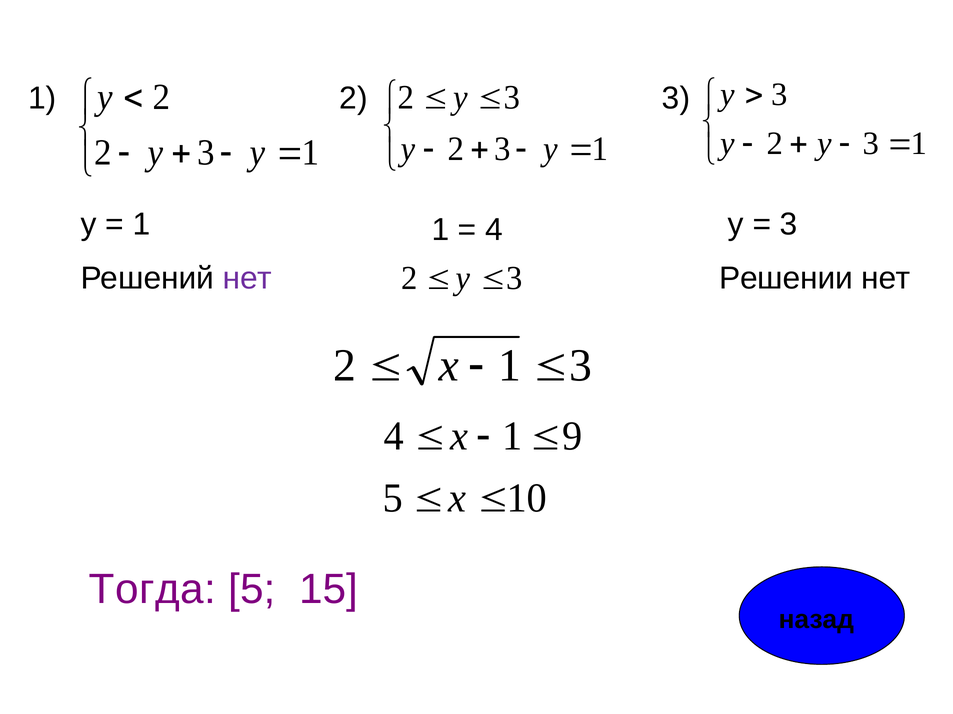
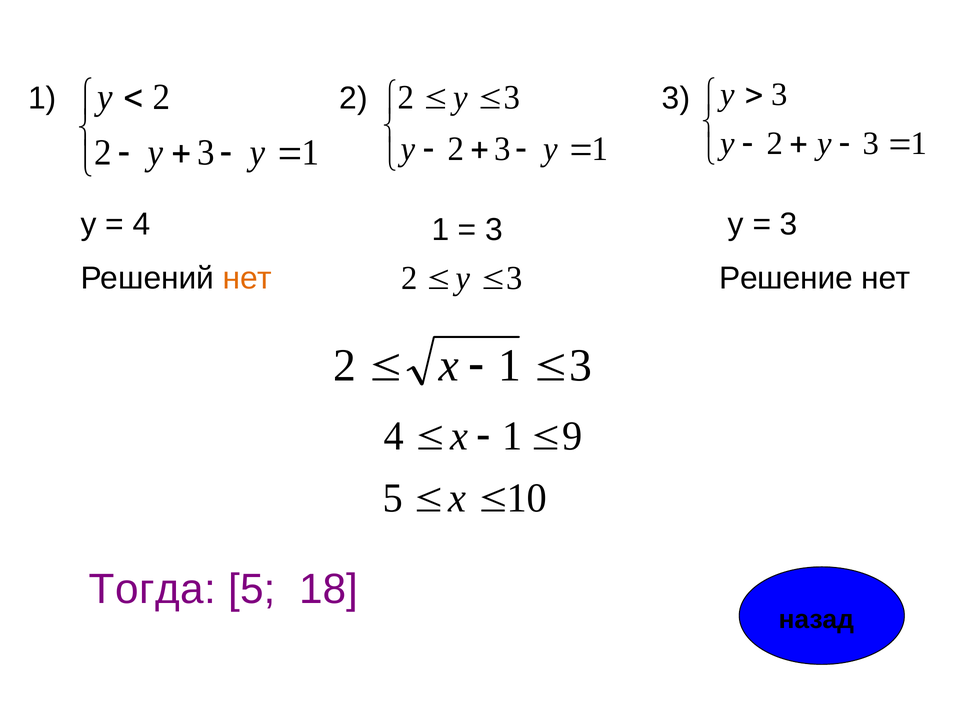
1 at (141, 225): 1 -> 4
4 at (494, 230): 4 -> 3
нет at (247, 279) colour: purple -> orange
Решении: Решении -> Решение
15: 15 -> 18
